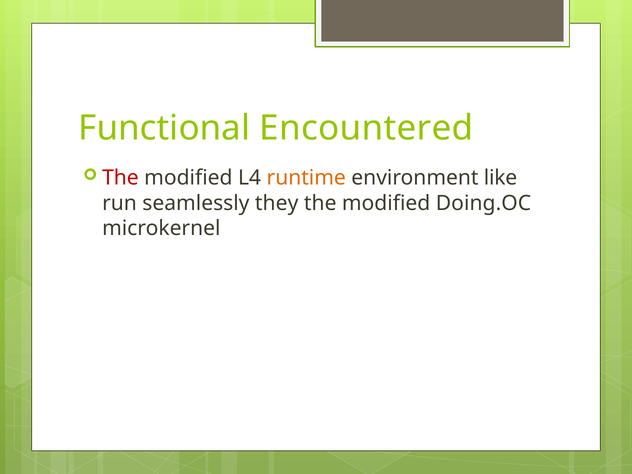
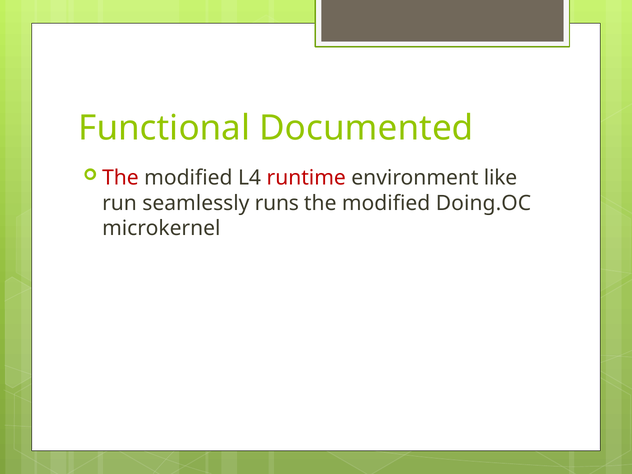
Encountered: Encountered -> Documented
runtime colour: orange -> red
they: they -> runs
